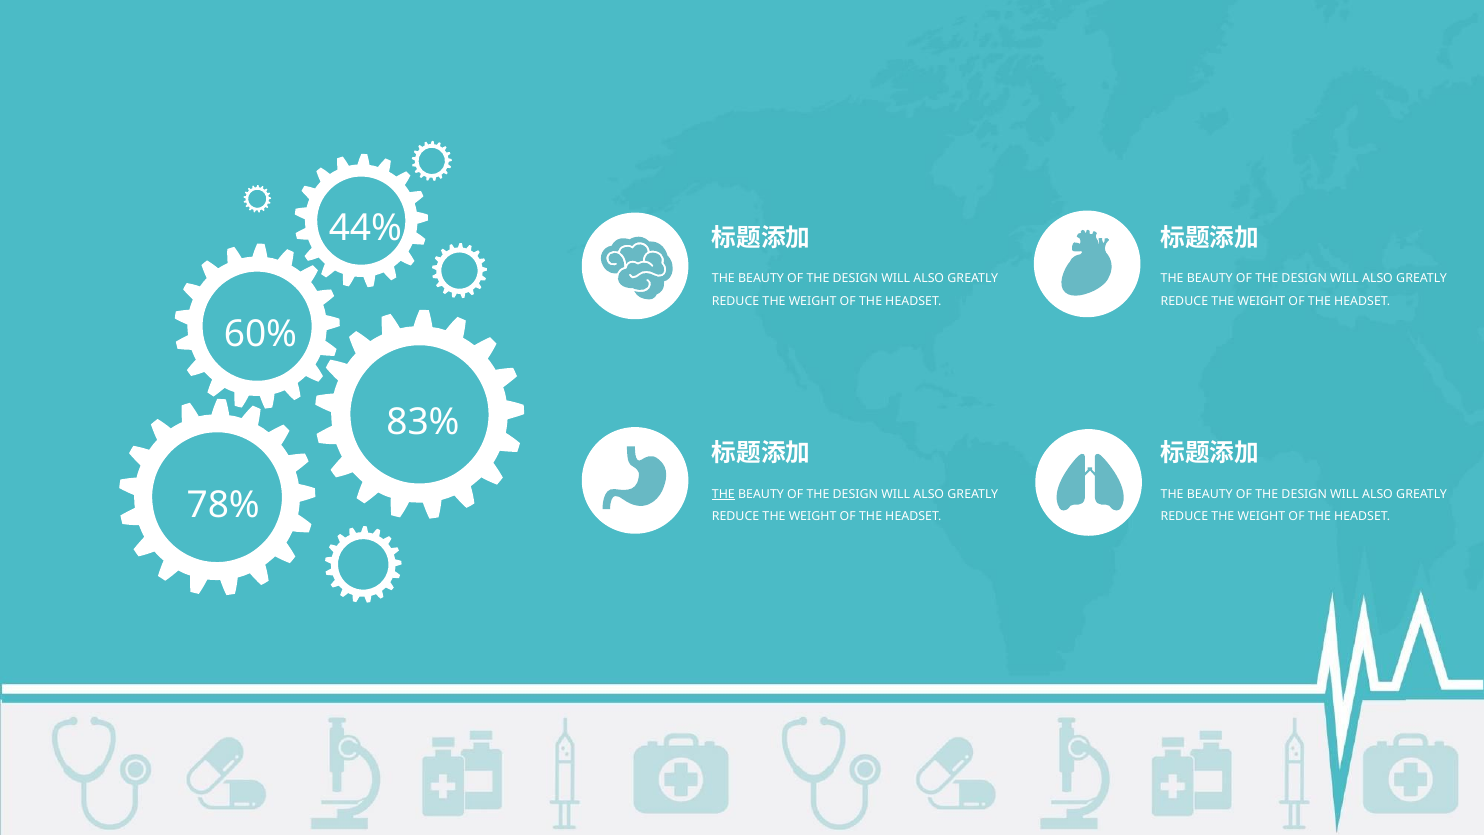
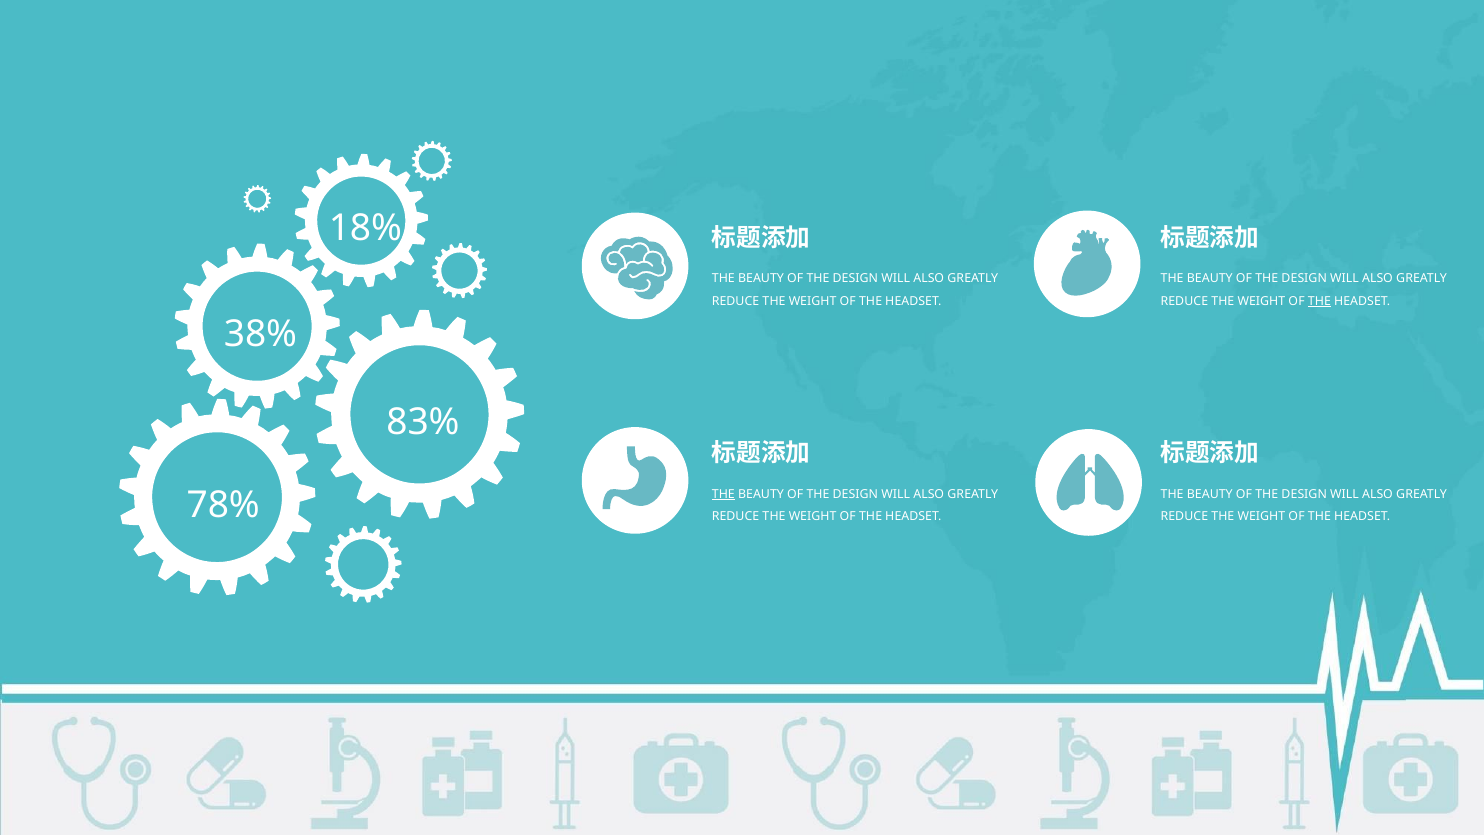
44%: 44% -> 18%
THE at (1319, 301) underline: none -> present
60%: 60% -> 38%
